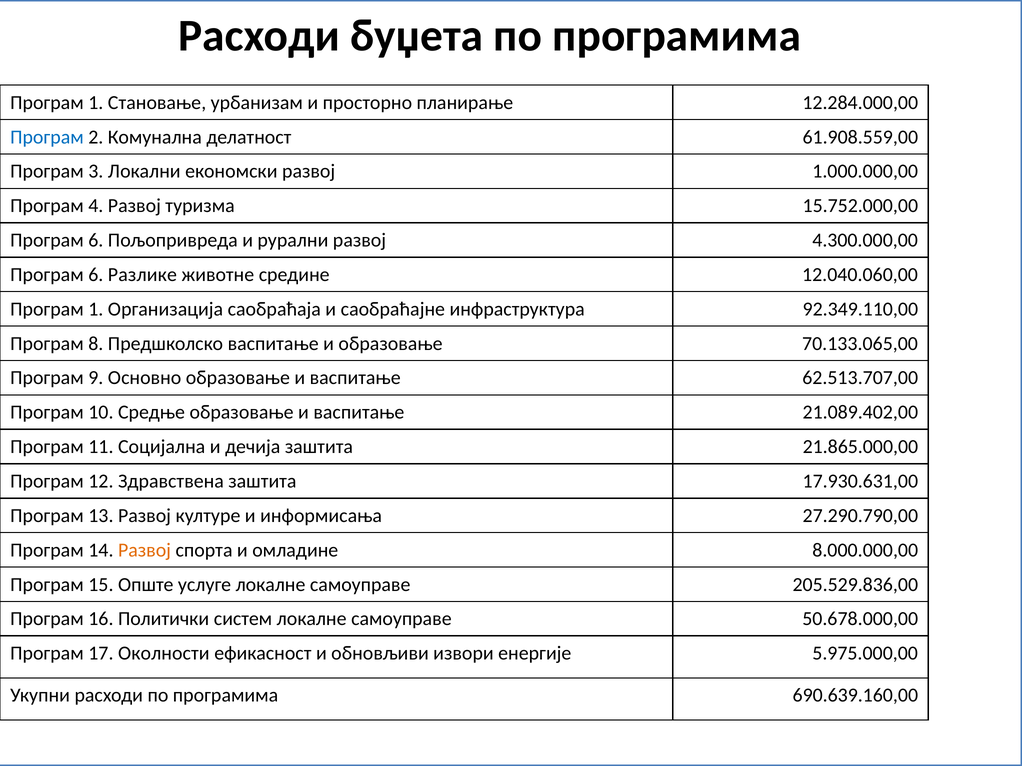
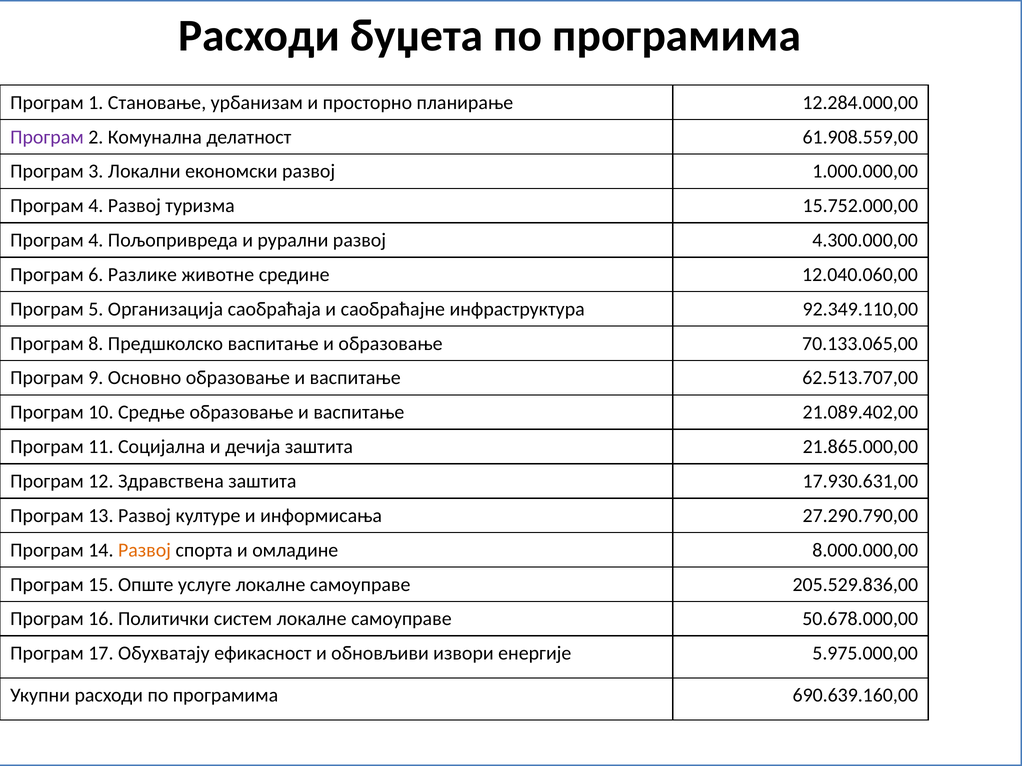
Програм at (47, 137) colour: blue -> purple
6 at (96, 240): 6 -> 4
1 at (96, 309): 1 -> 5
Околности: Околности -> Обухватају
